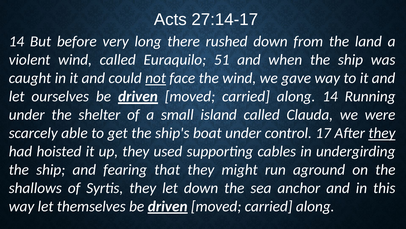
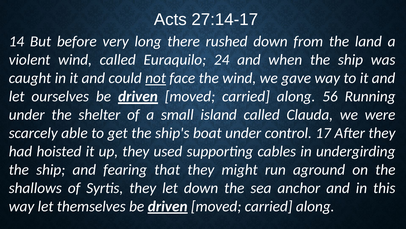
51: 51 -> 24
along 14: 14 -> 56
they at (382, 133) underline: present -> none
